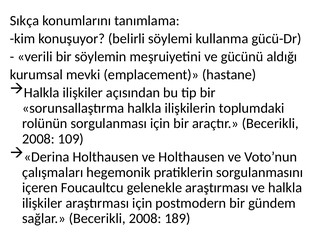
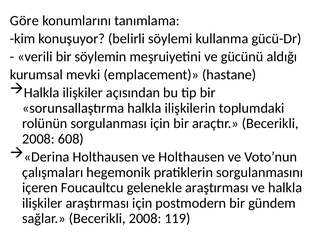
Sıkça: Sıkça -> Göre
109: 109 -> 608
189: 189 -> 119
